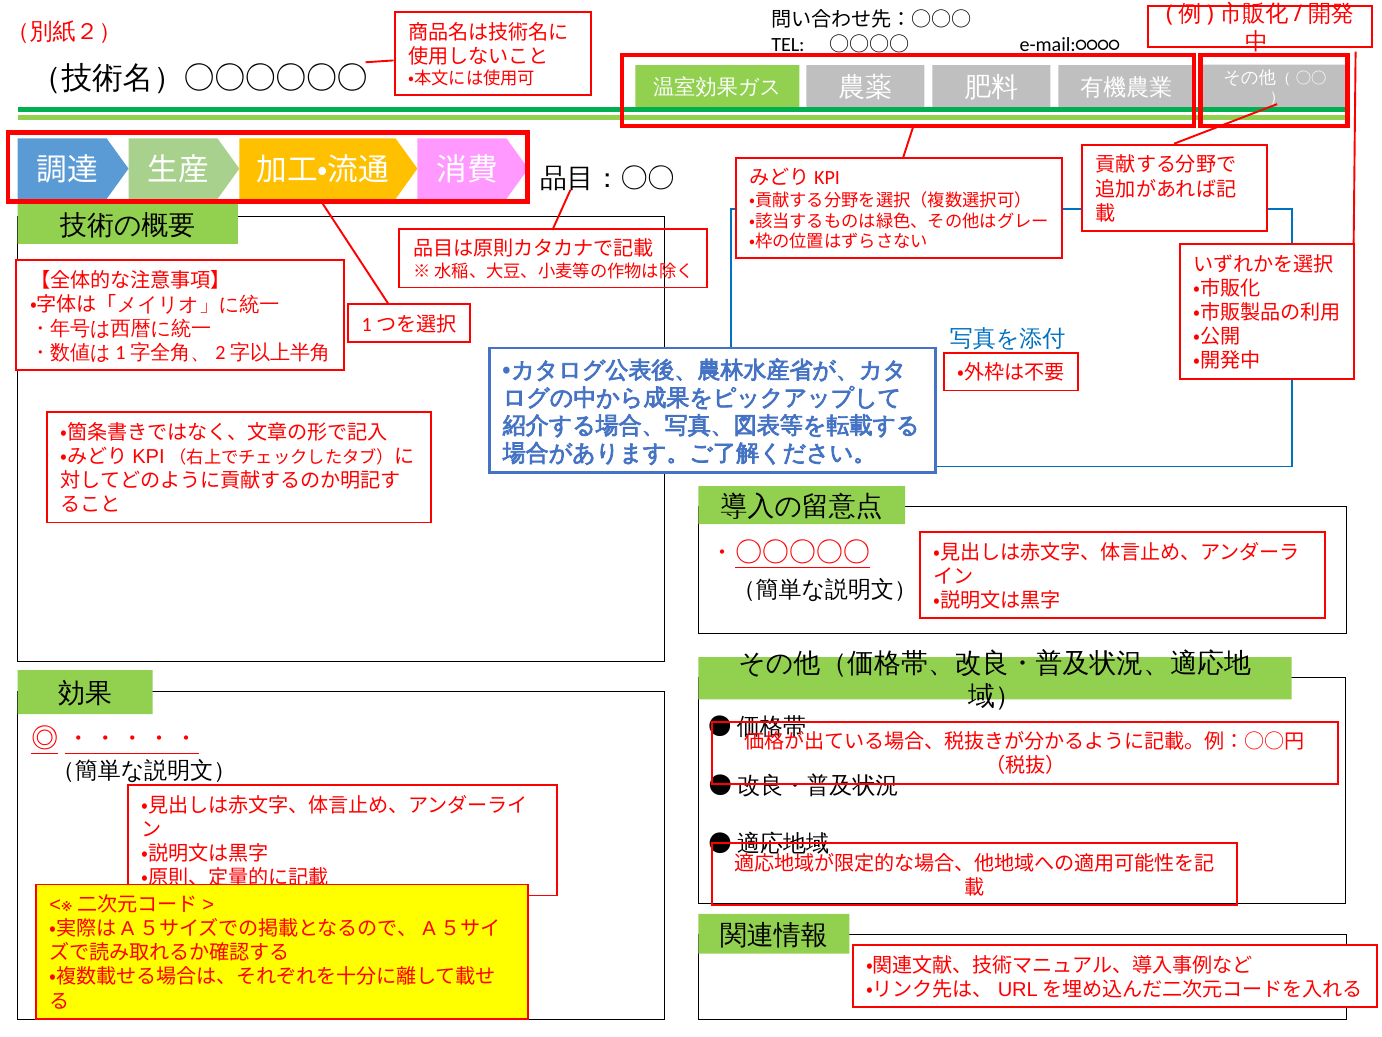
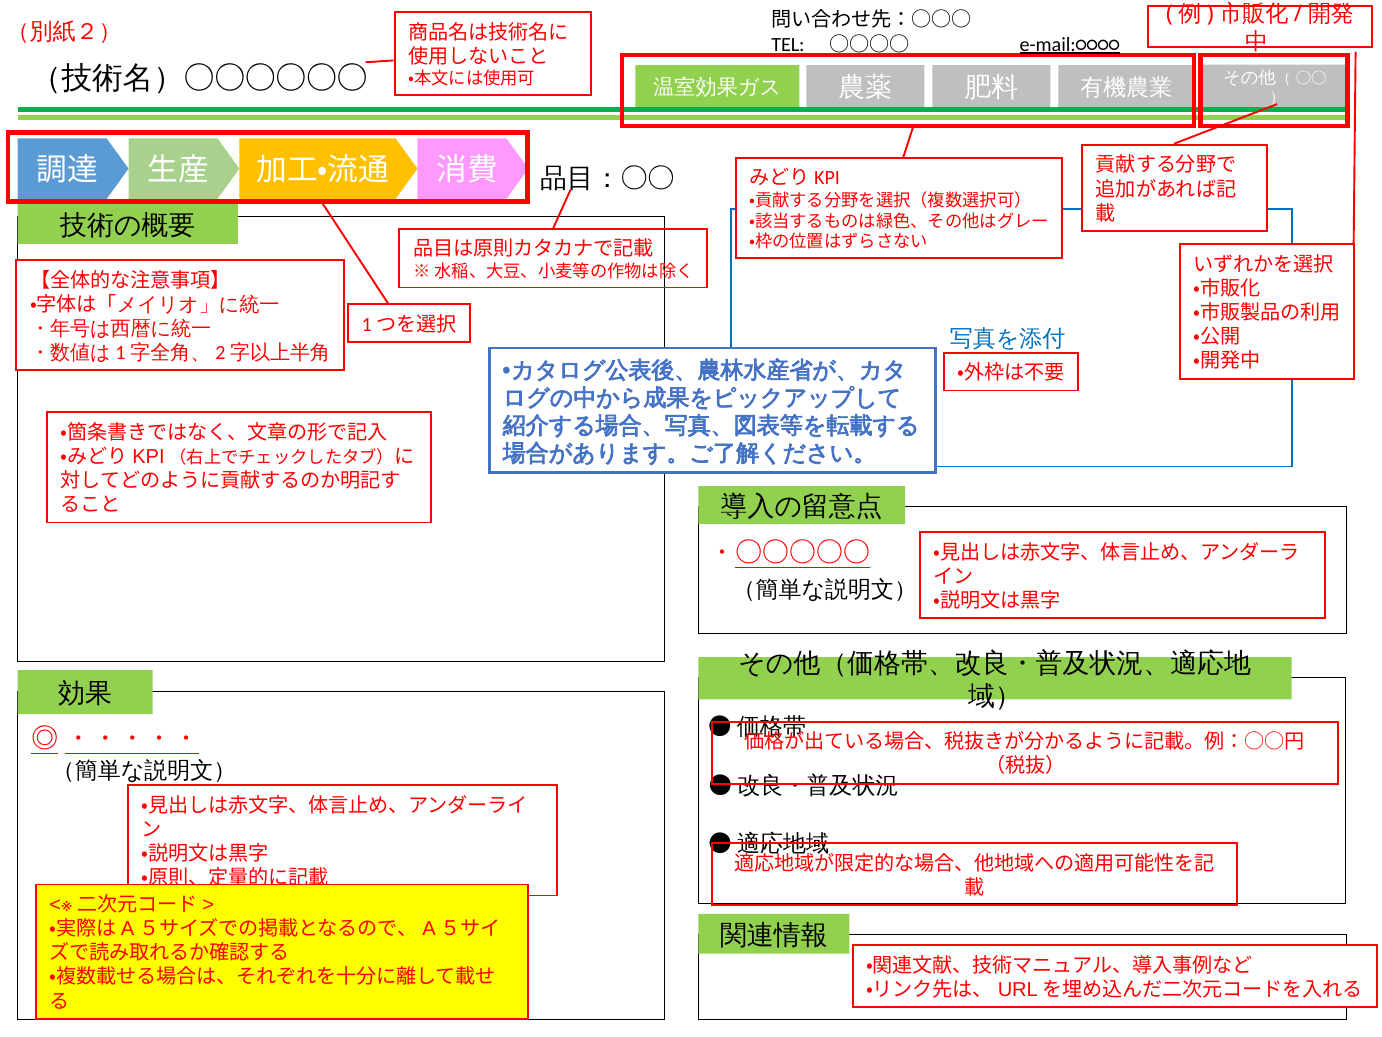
e-mail:○○○○ underline: none -> present
